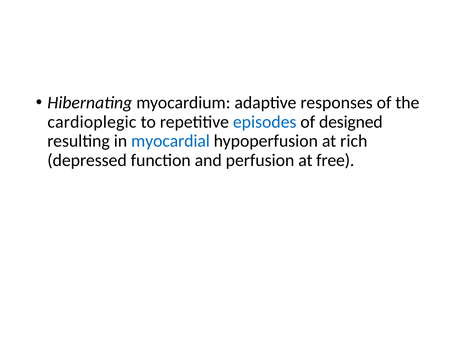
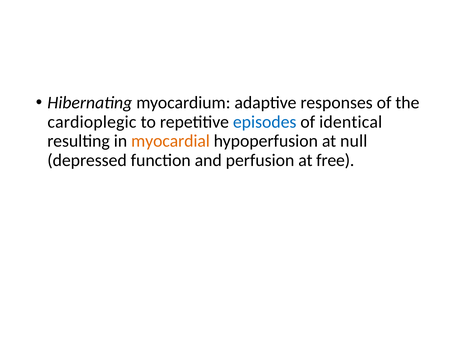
designed: designed -> identical
myocardial colour: blue -> orange
rich: rich -> null
